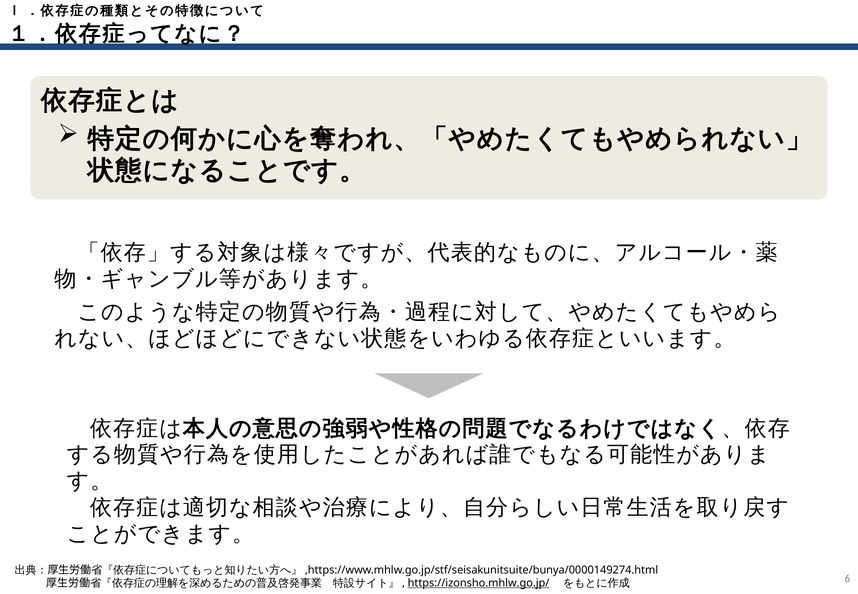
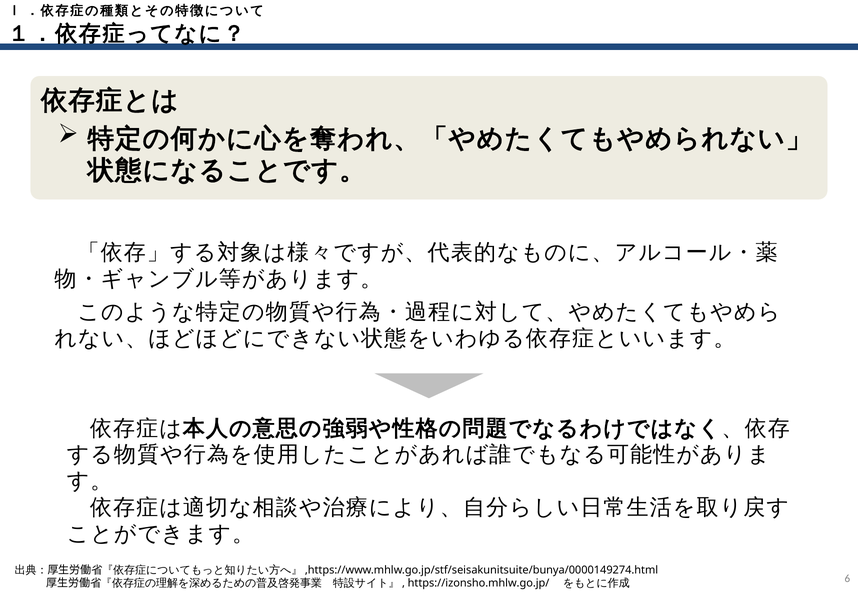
https://izonsho.mhlw.go.jp/ underline: present -> none
